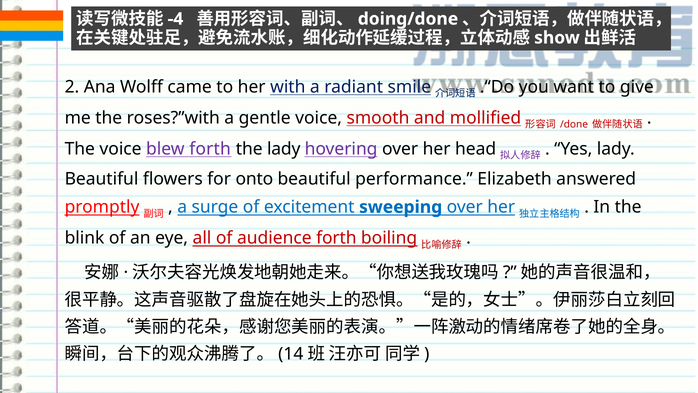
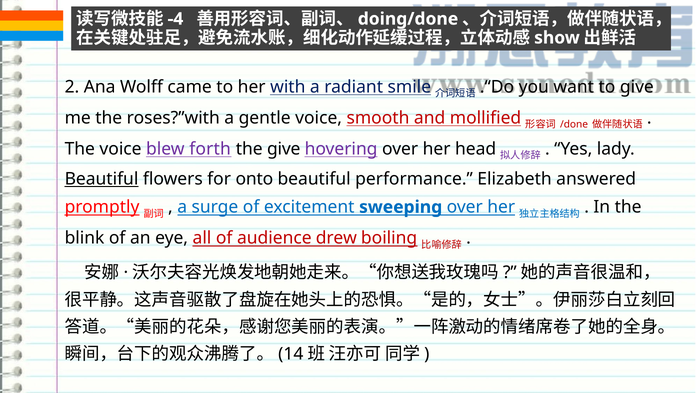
the lady: lady -> give
Beautiful at (102, 179) underline: none -> present
audience forth: forth -> drew
